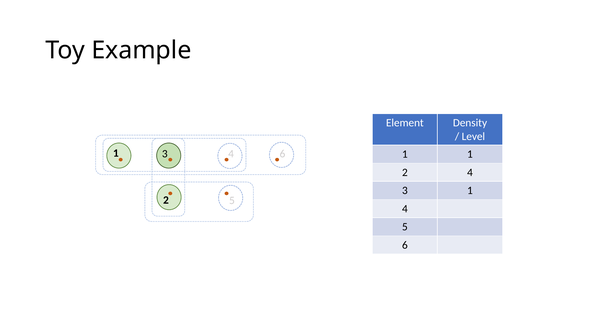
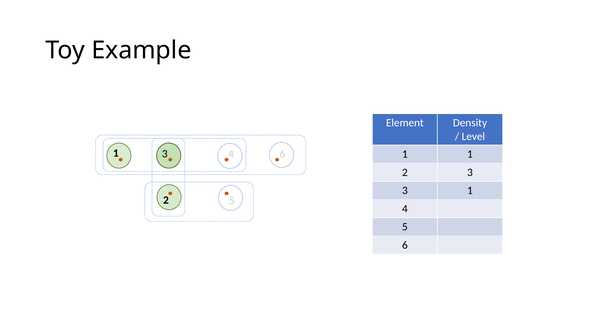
4 at (470, 173): 4 -> 3
